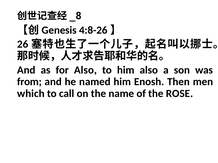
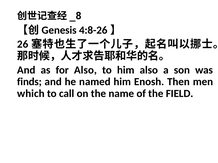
from: from -> finds
ROSE: ROSE -> FIELD
